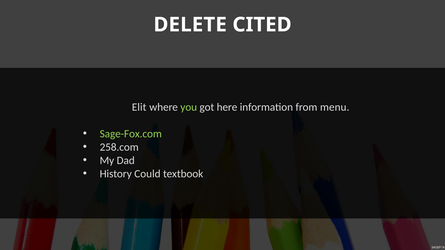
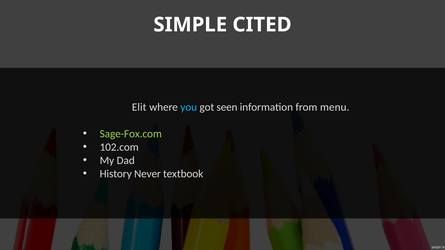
DELETE: DELETE -> SIMPLE
you colour: light green -> light blue
here: here -> seen
258.com: 258.com -> 102.com
Could: Could -> Never
